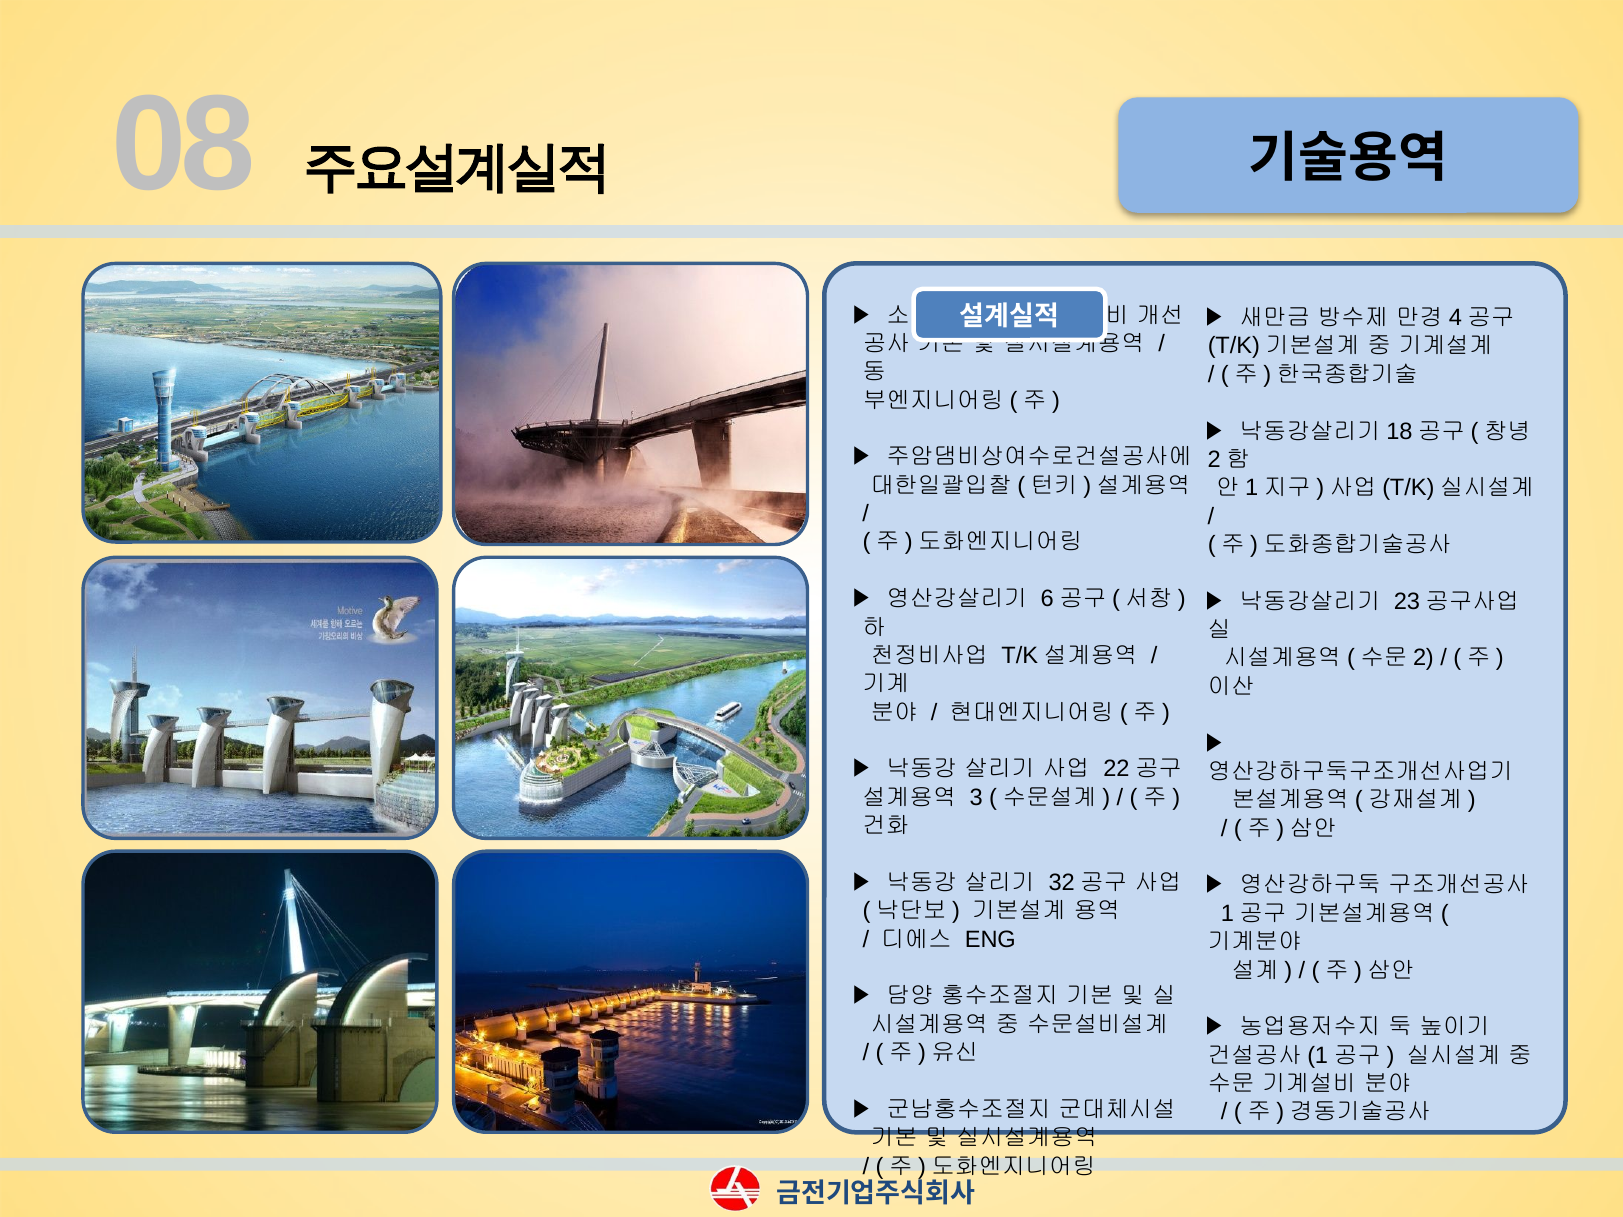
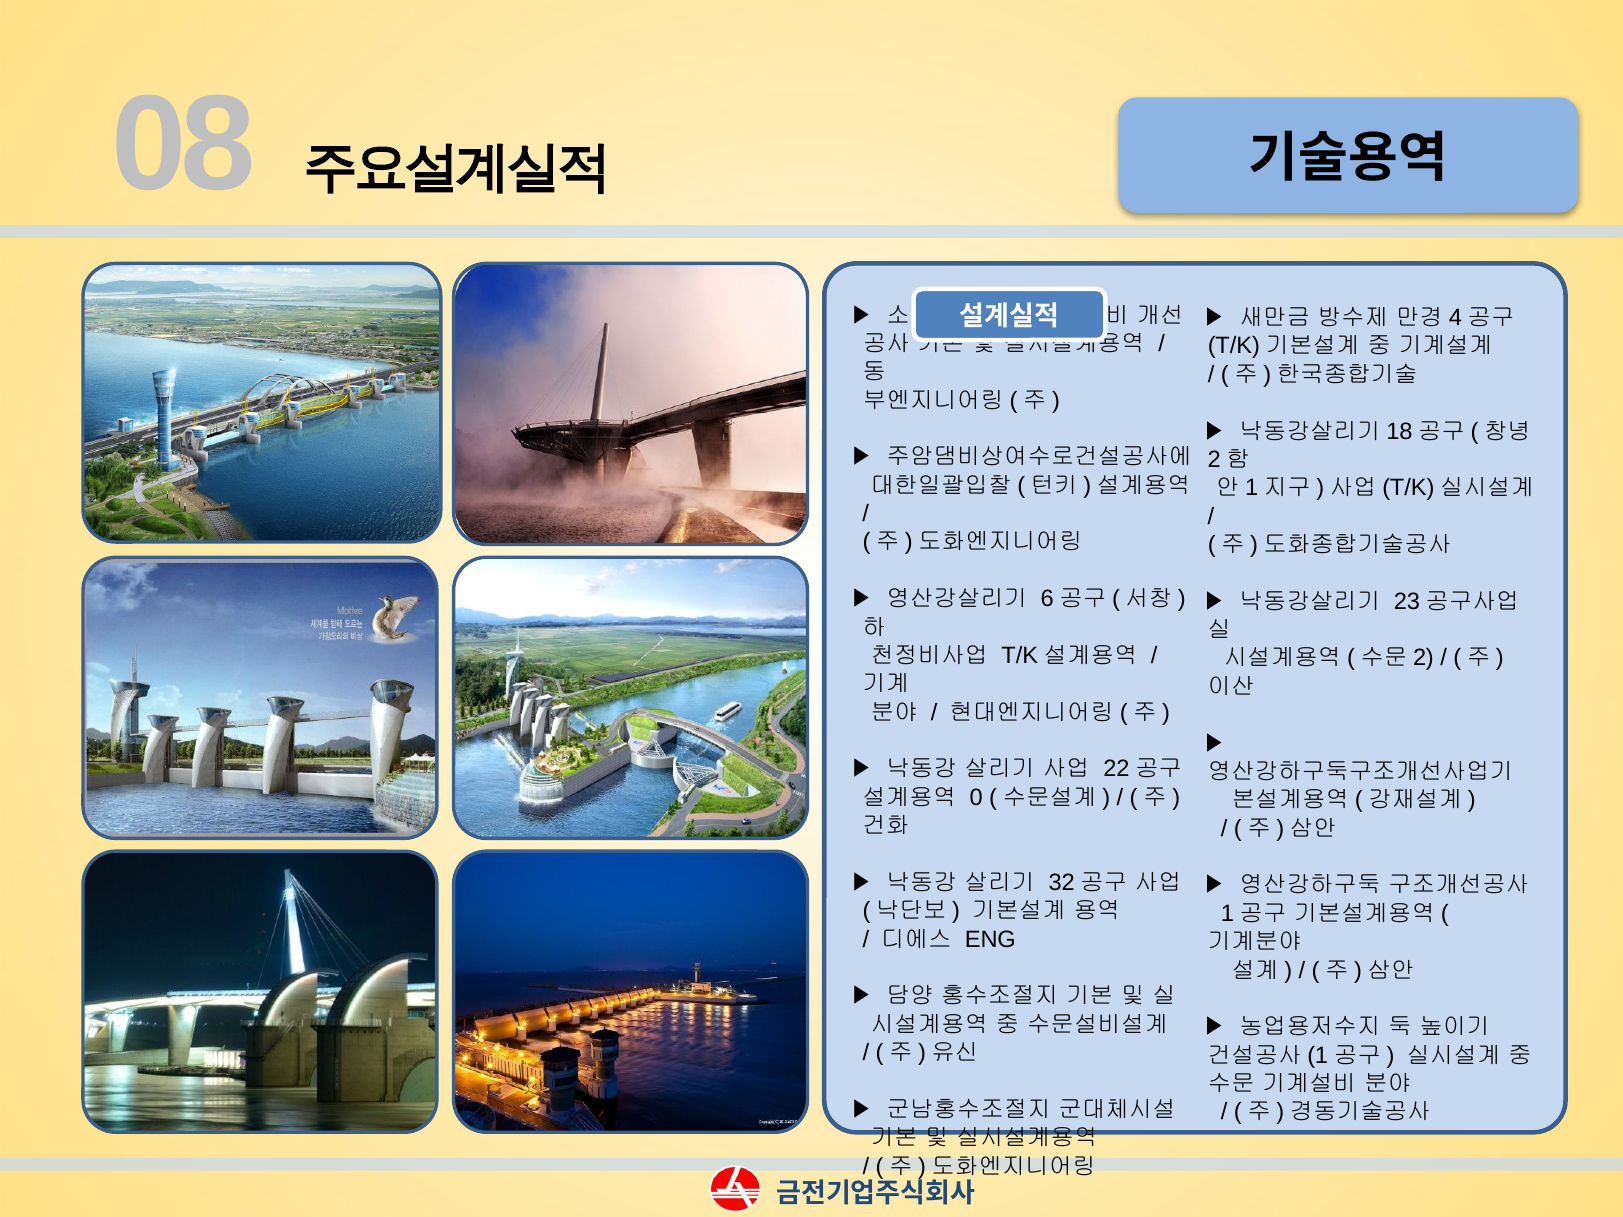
3: 3 -> 0
